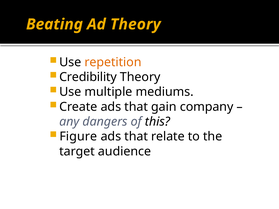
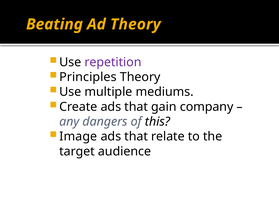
repetition colour: orange -> purple
Credibility: Credibility -> Principles
Figure: Figure -> Image
